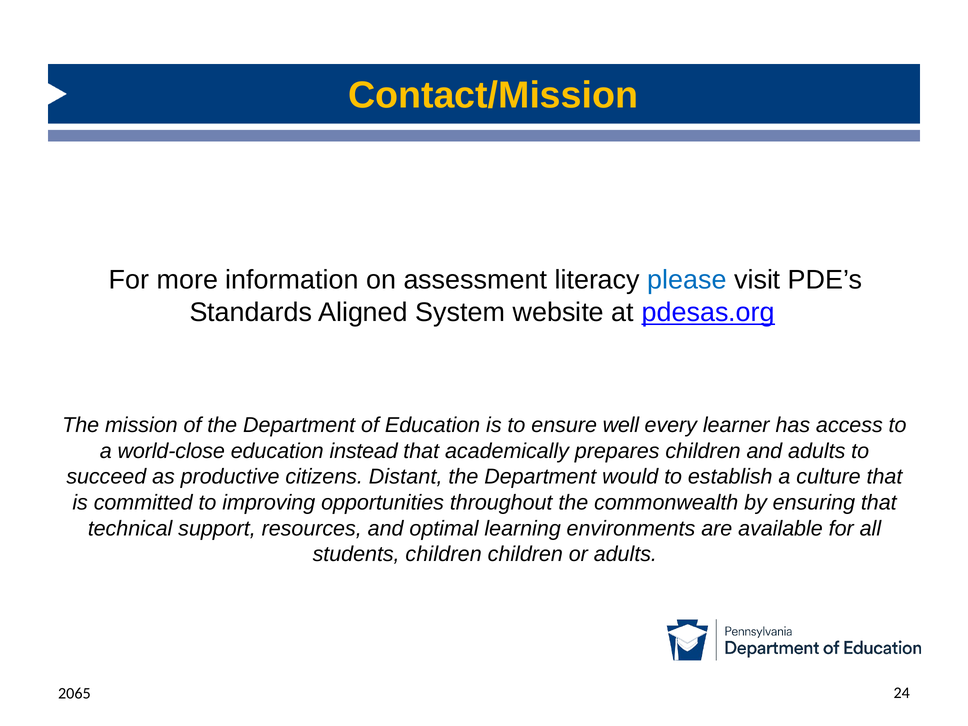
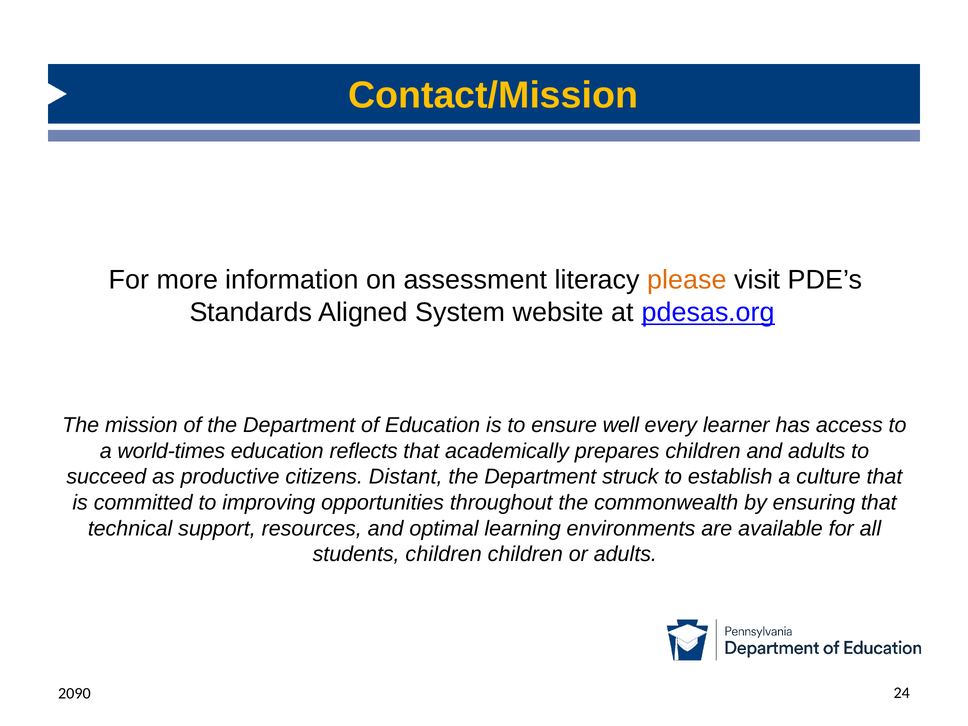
please colour: blue -> orange
world-close: world-close -> world-times
instead: instead -> reflects
would: would -> struck
2065: 2065 -> 2090
